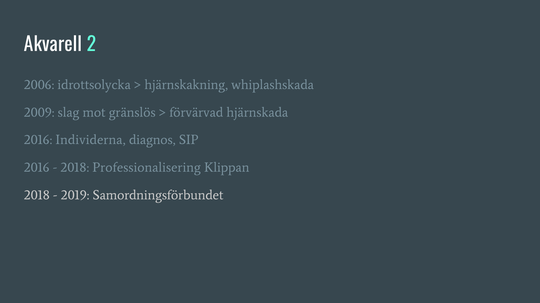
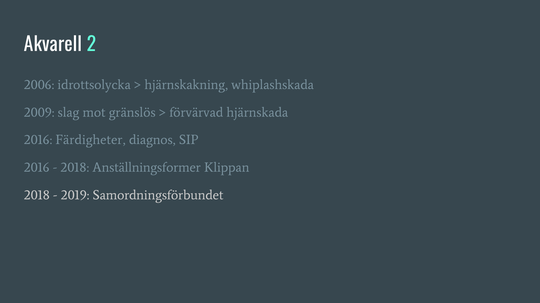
Individerna: Individerna -> Färdigheter
Professionalisering: Professionalisering -> Anställningsformer
